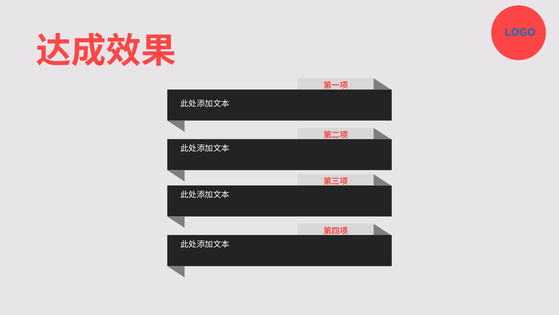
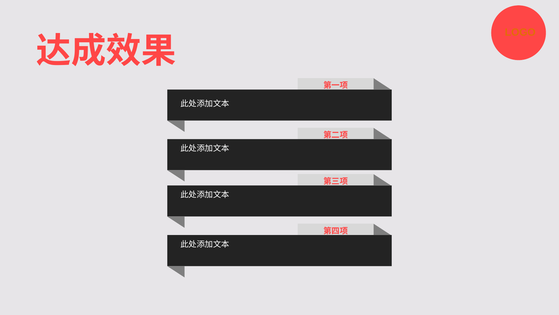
LOGO colour: blue -> orange
